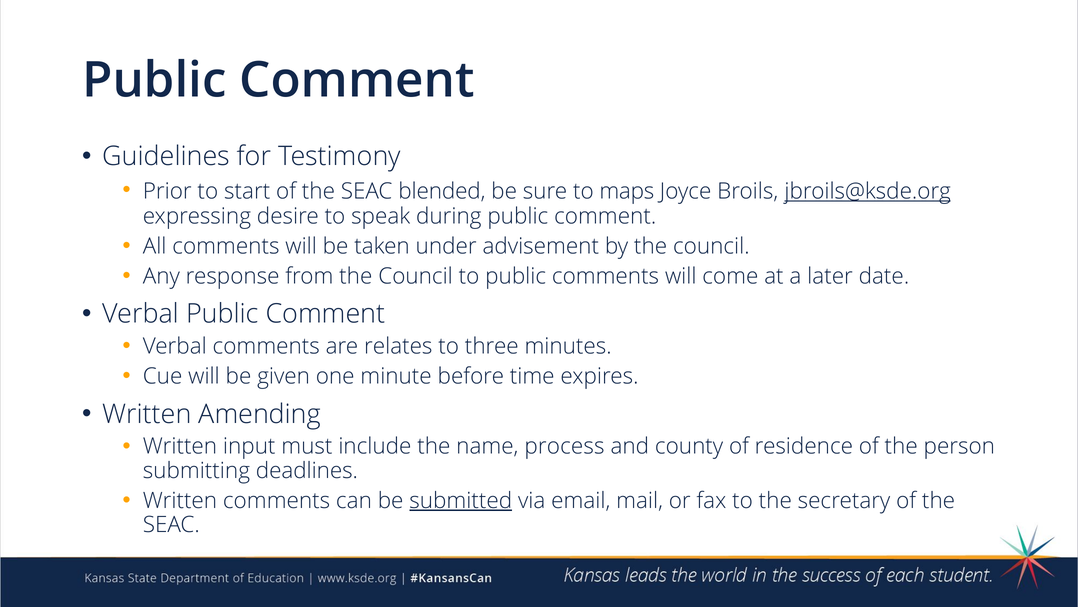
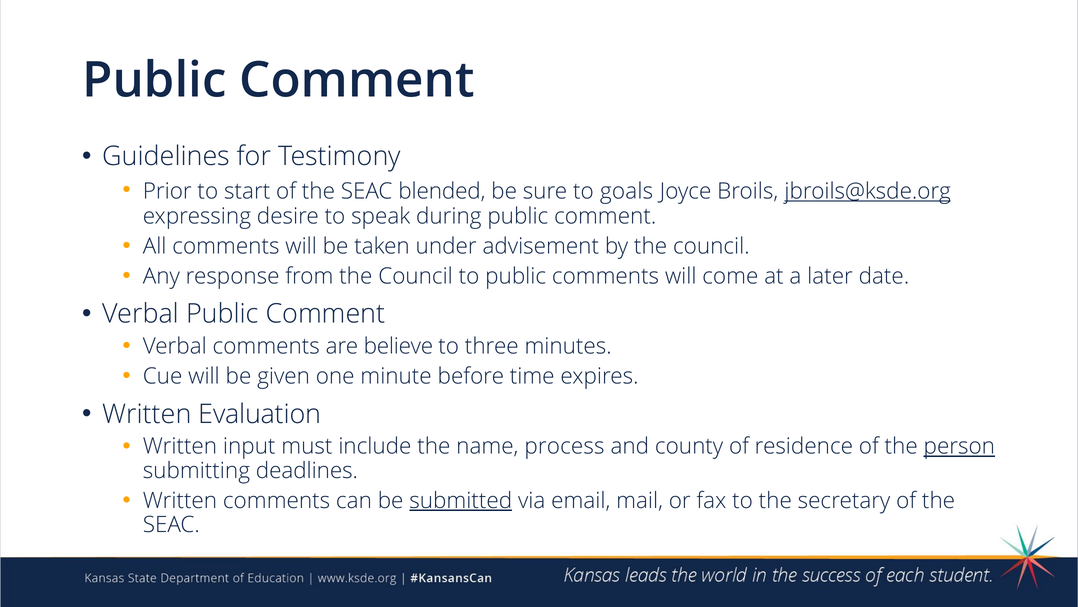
maps: maps -> goals
relates: relates -> believe
Amending: Amending -> Evaluation
person underline: none -> present
